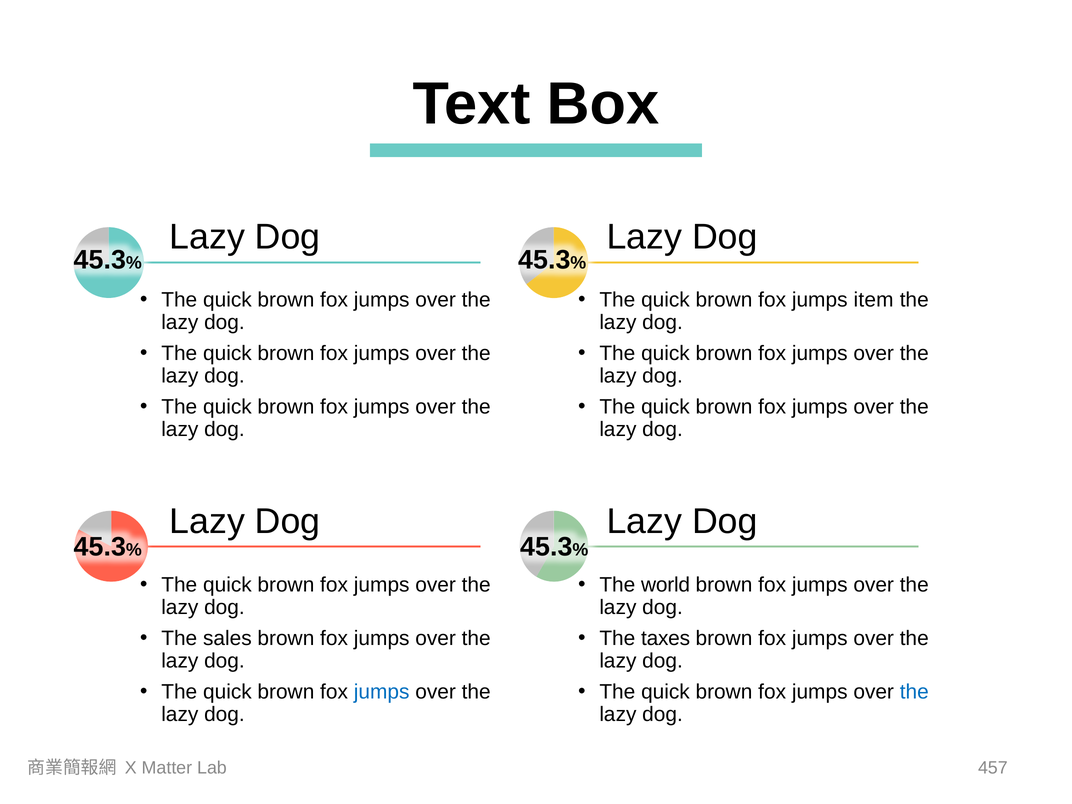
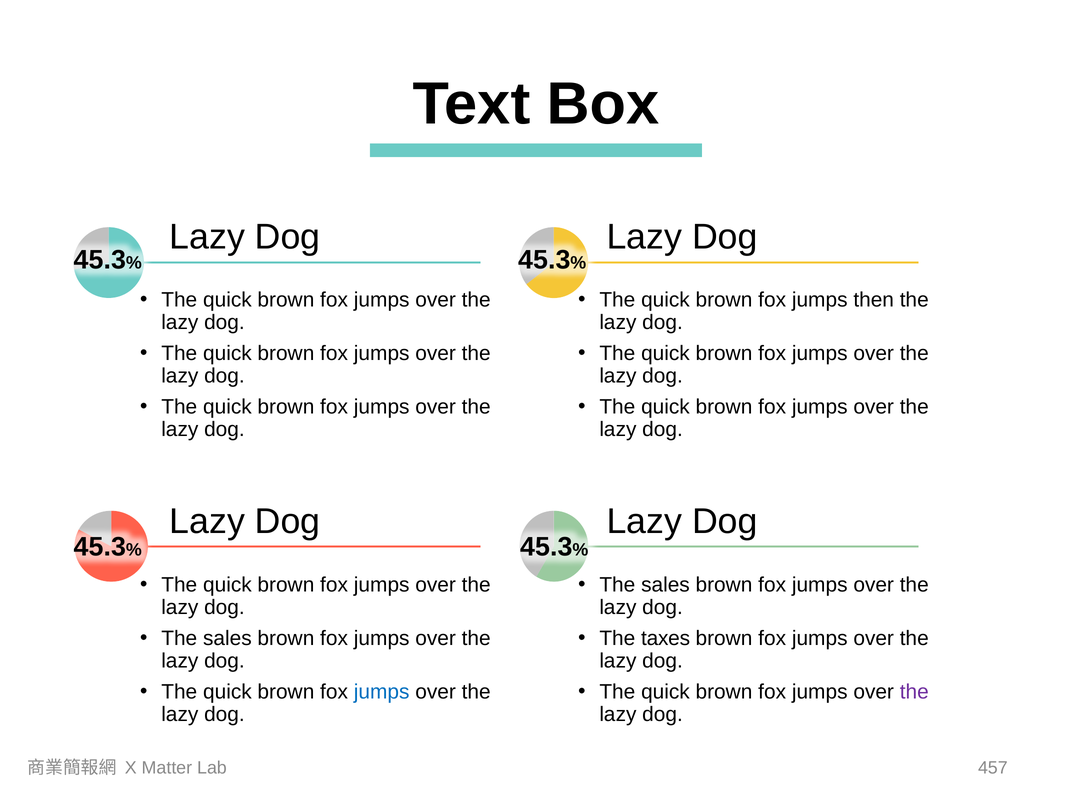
item: item -> then
world at (666, 585): world -> sales
the at (914, 692) colour: blue -> purple
